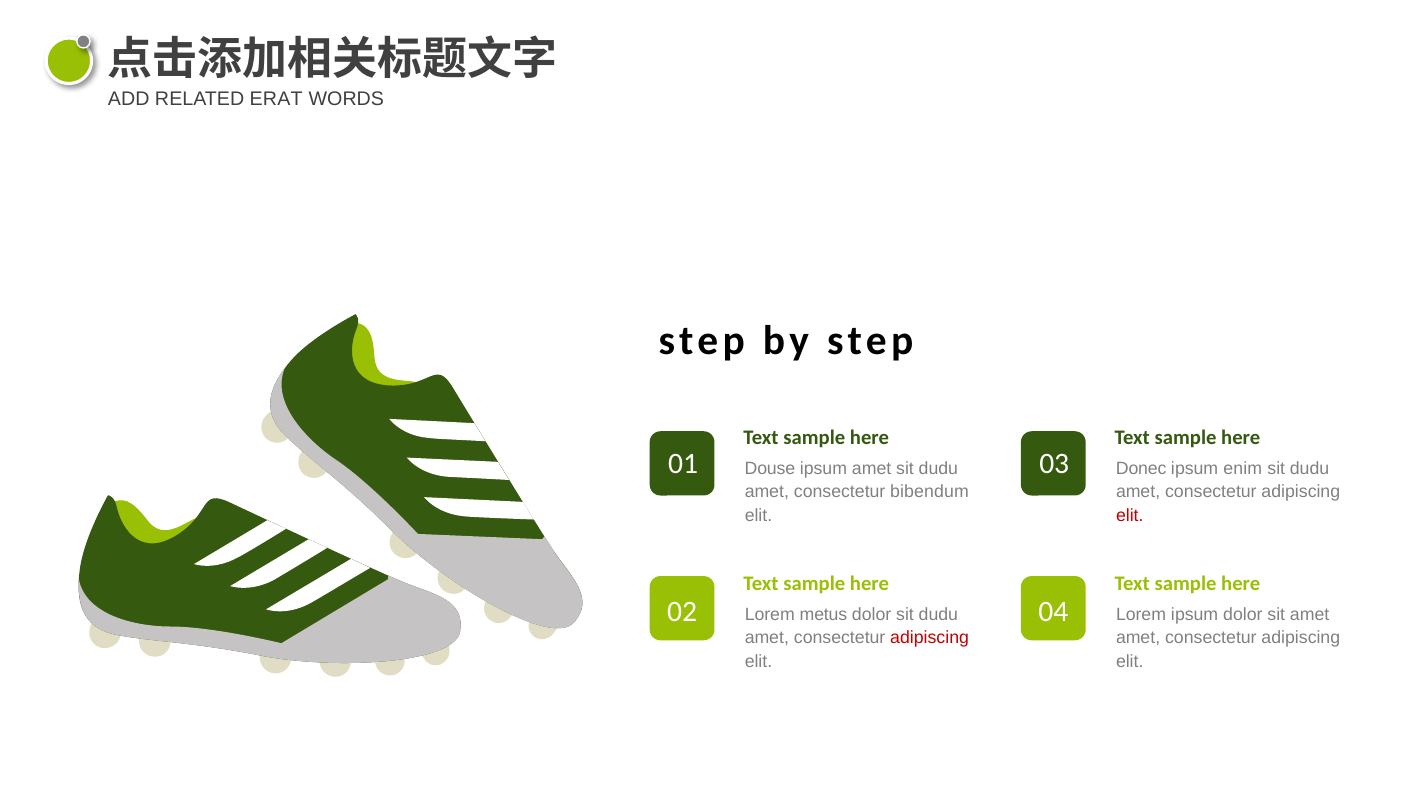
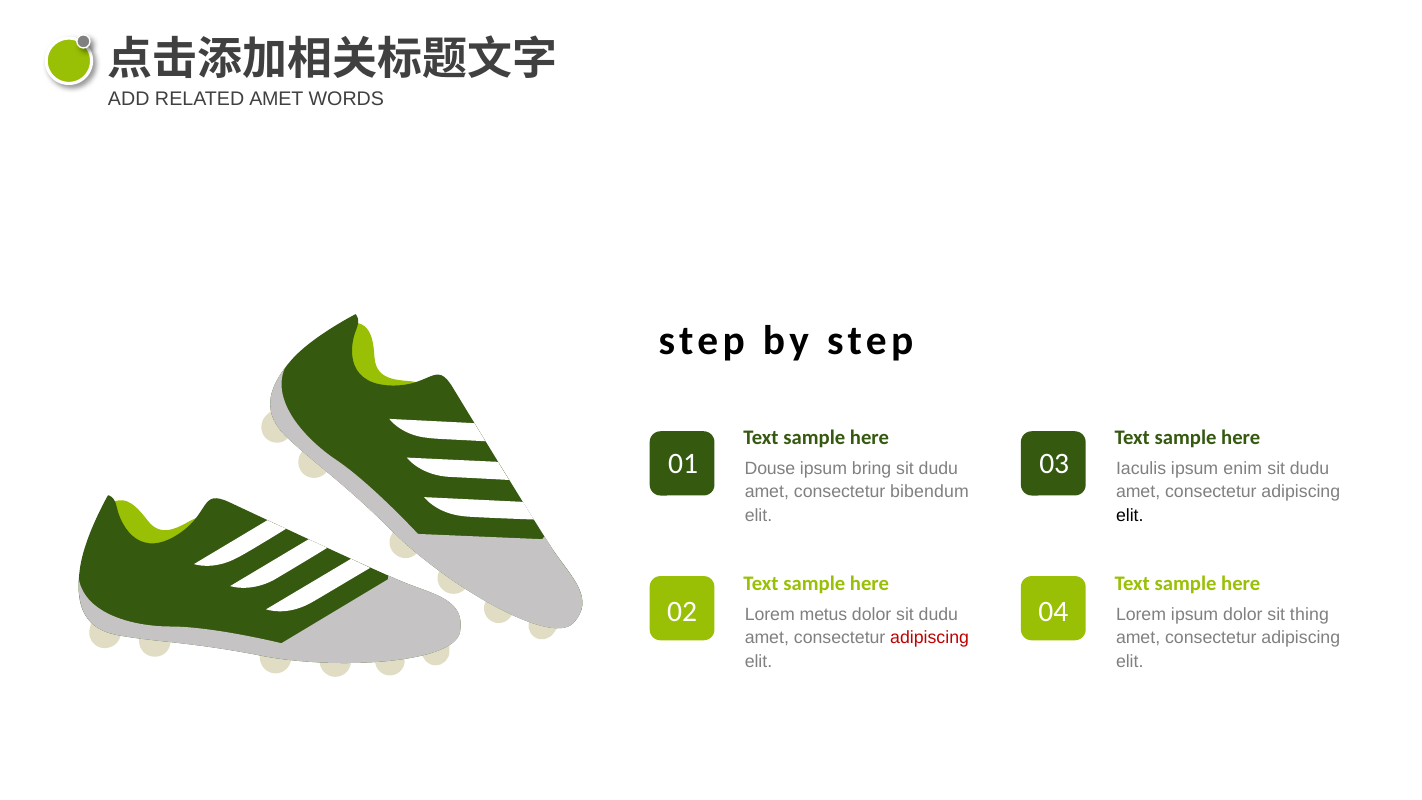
RELATED ERAT: ERAT -> AMET
ipsum amet: amet -> bring
Donec: Donec -> Iaculis
elit at (1130, 515) colour: red -> black
sit amet: amet -> thing
